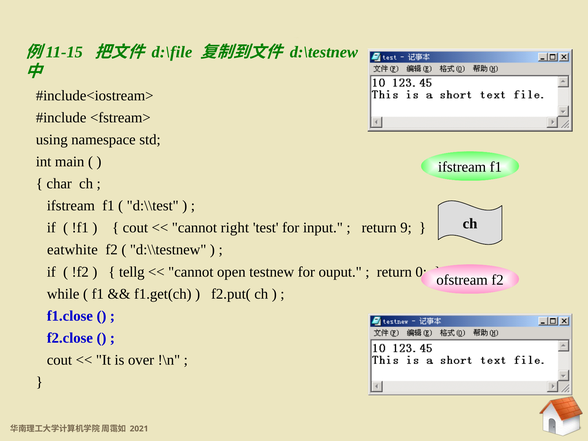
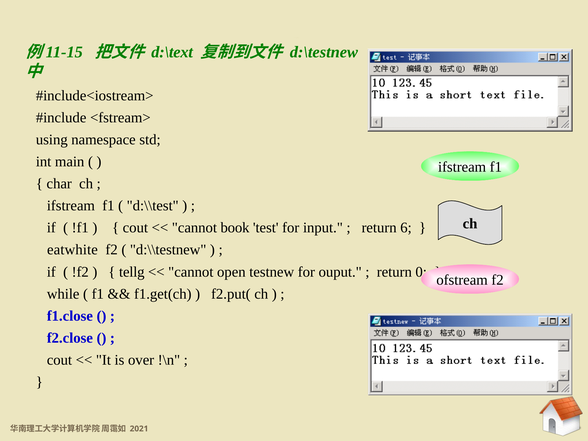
d:\file: d:\file -> d:\text
right: right -> book
9: 9 -> 6
